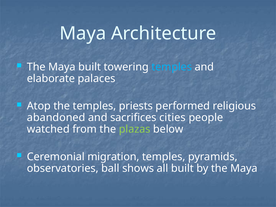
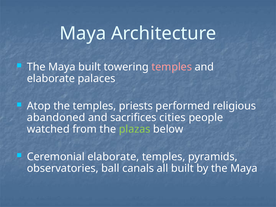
temples at (172, 67) colour: light blue -> pink
Ceremonial migration: migration -> elaborate
shows: shows -> canals
